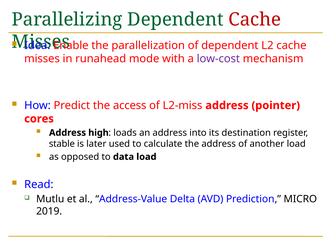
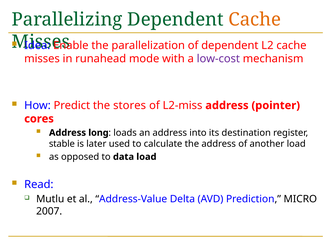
Cache at (255, 20) colour: red -> orange
access: access -> stores
high: high -> long
2019: 2019 -> 2007
